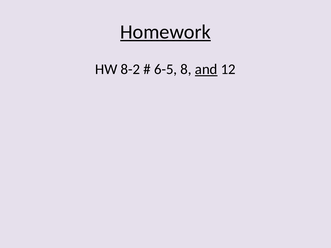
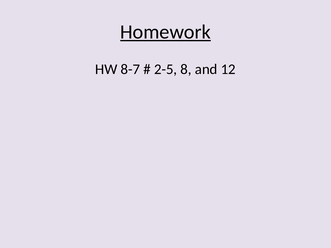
8-2: 8-2 -> 8-7
6-5: 6-5 -> 2-5
and underline: present -> none
